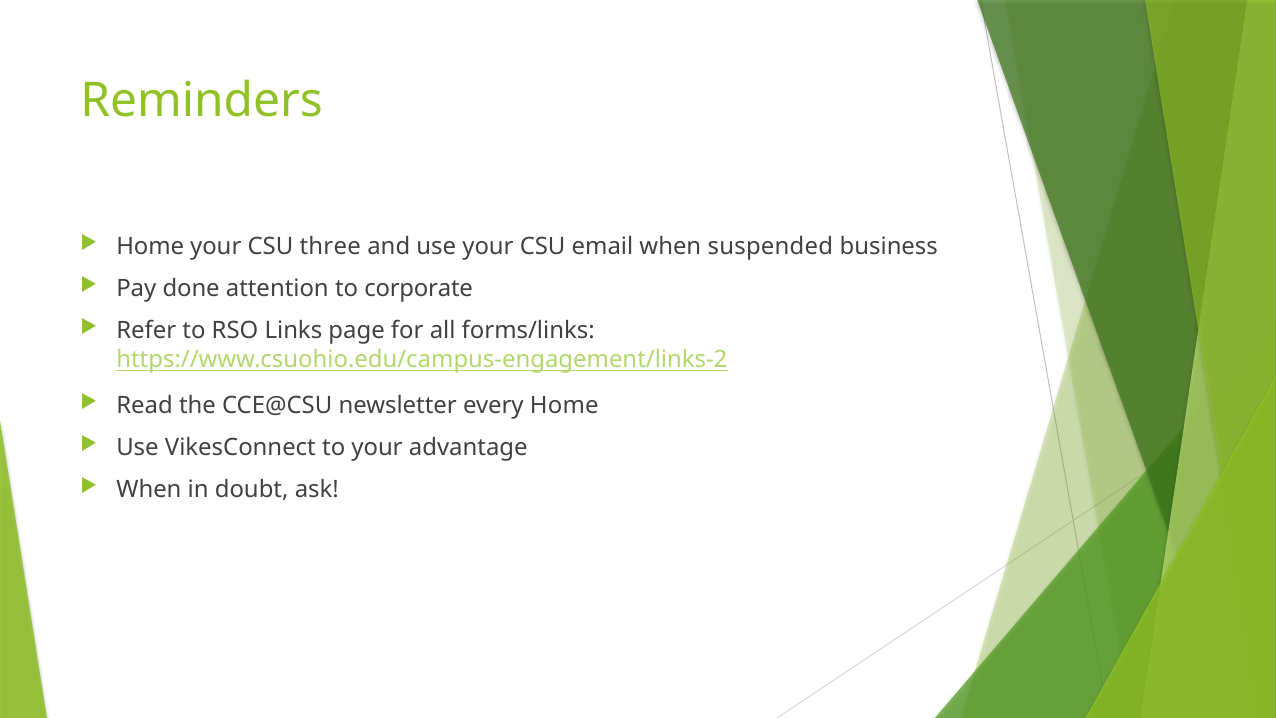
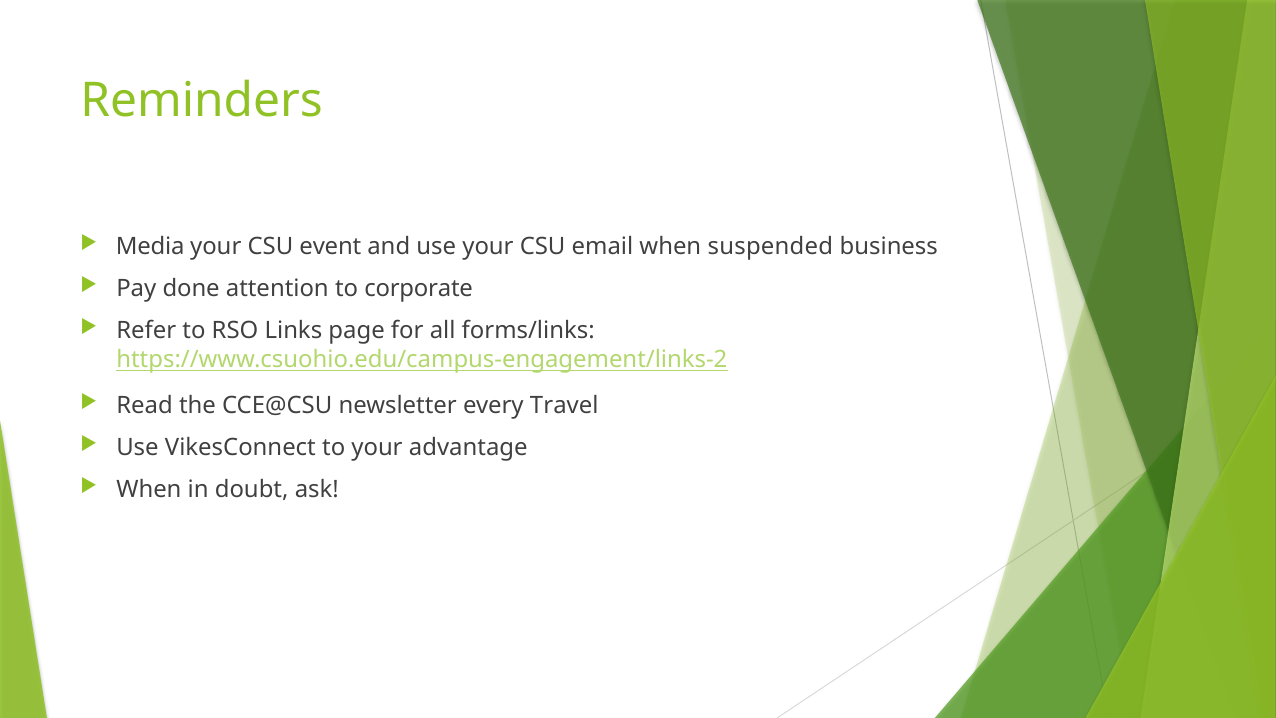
Home at (150, 247): Home -> Media
three: three -> event
every Home: Home -> Travel
